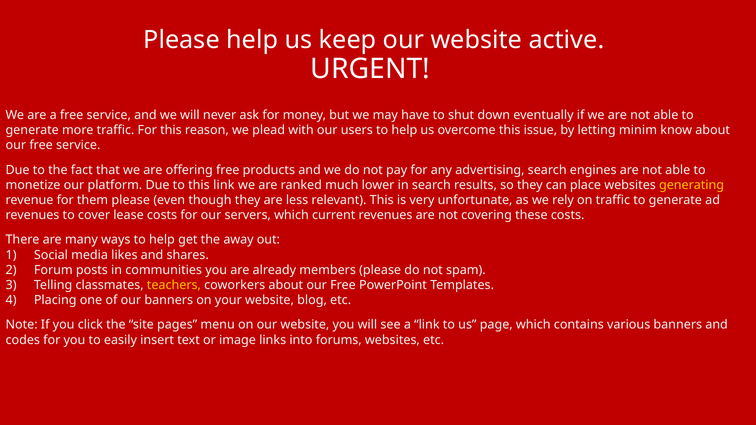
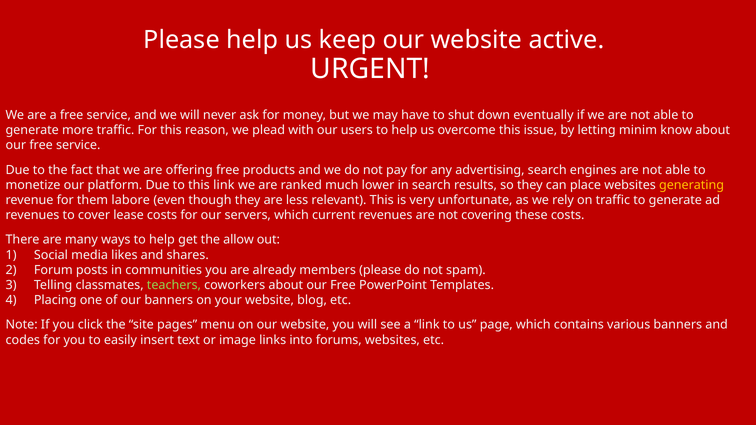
them please: please -> labore
away: away -> allow
teachers colour: yellow -> light green
